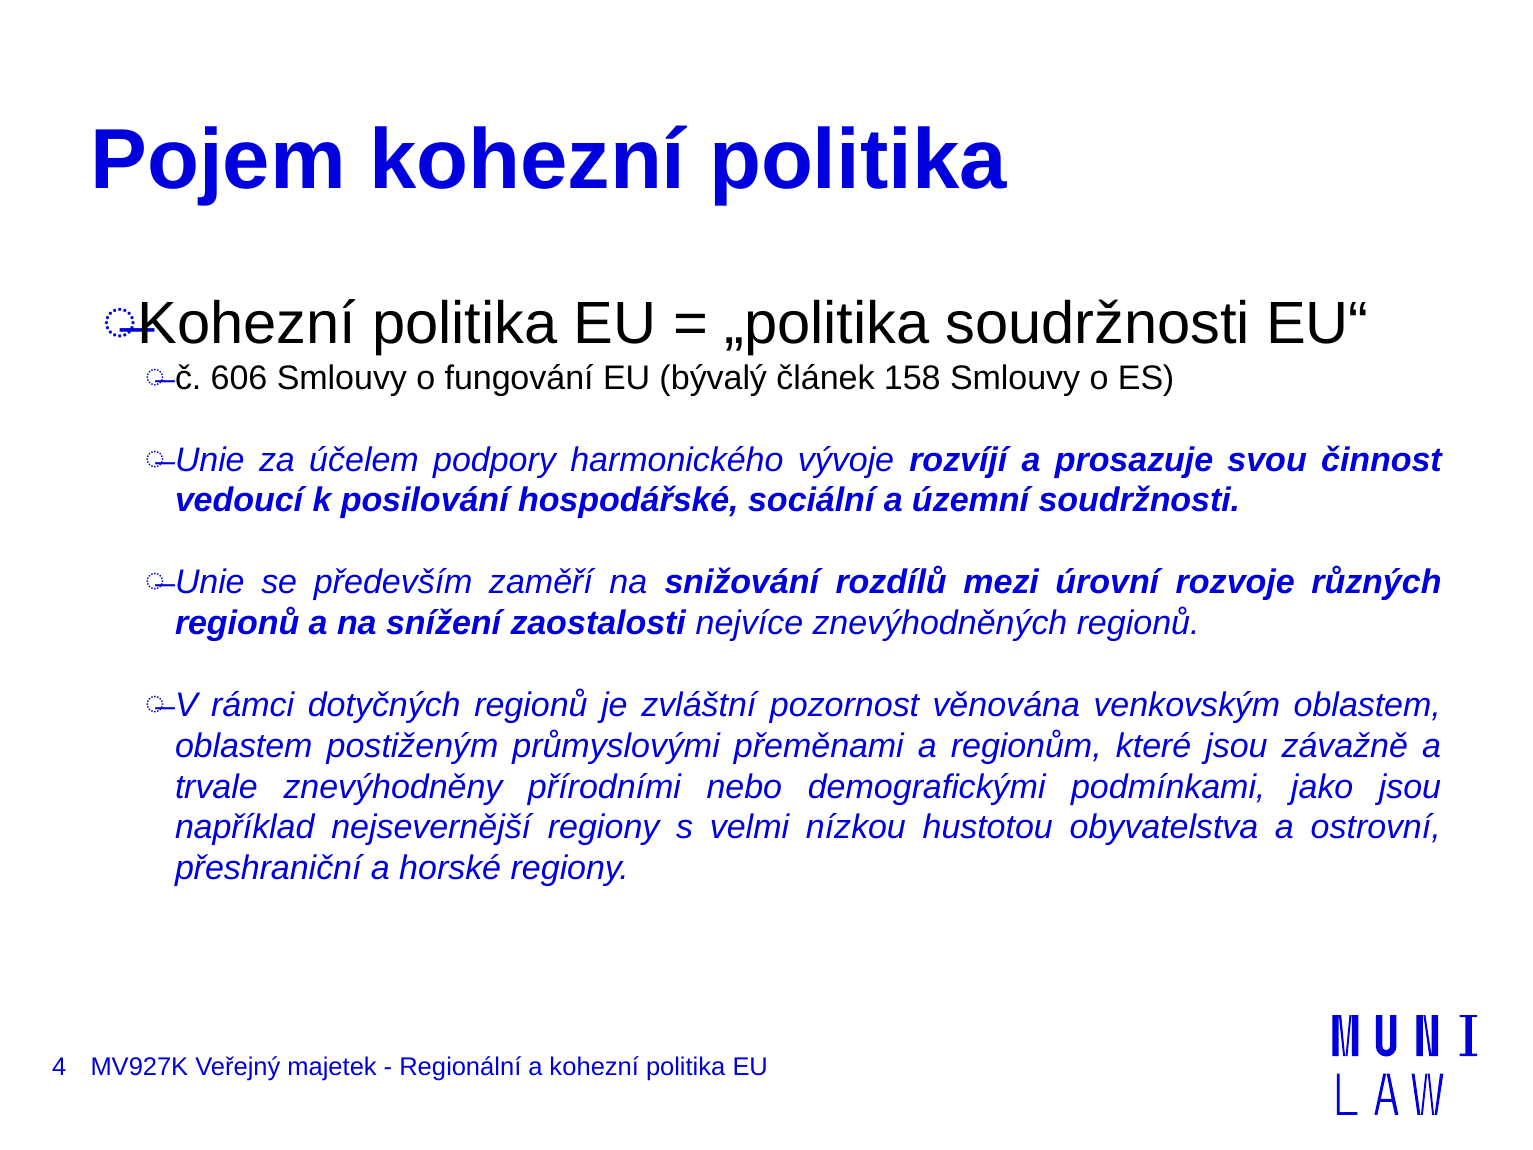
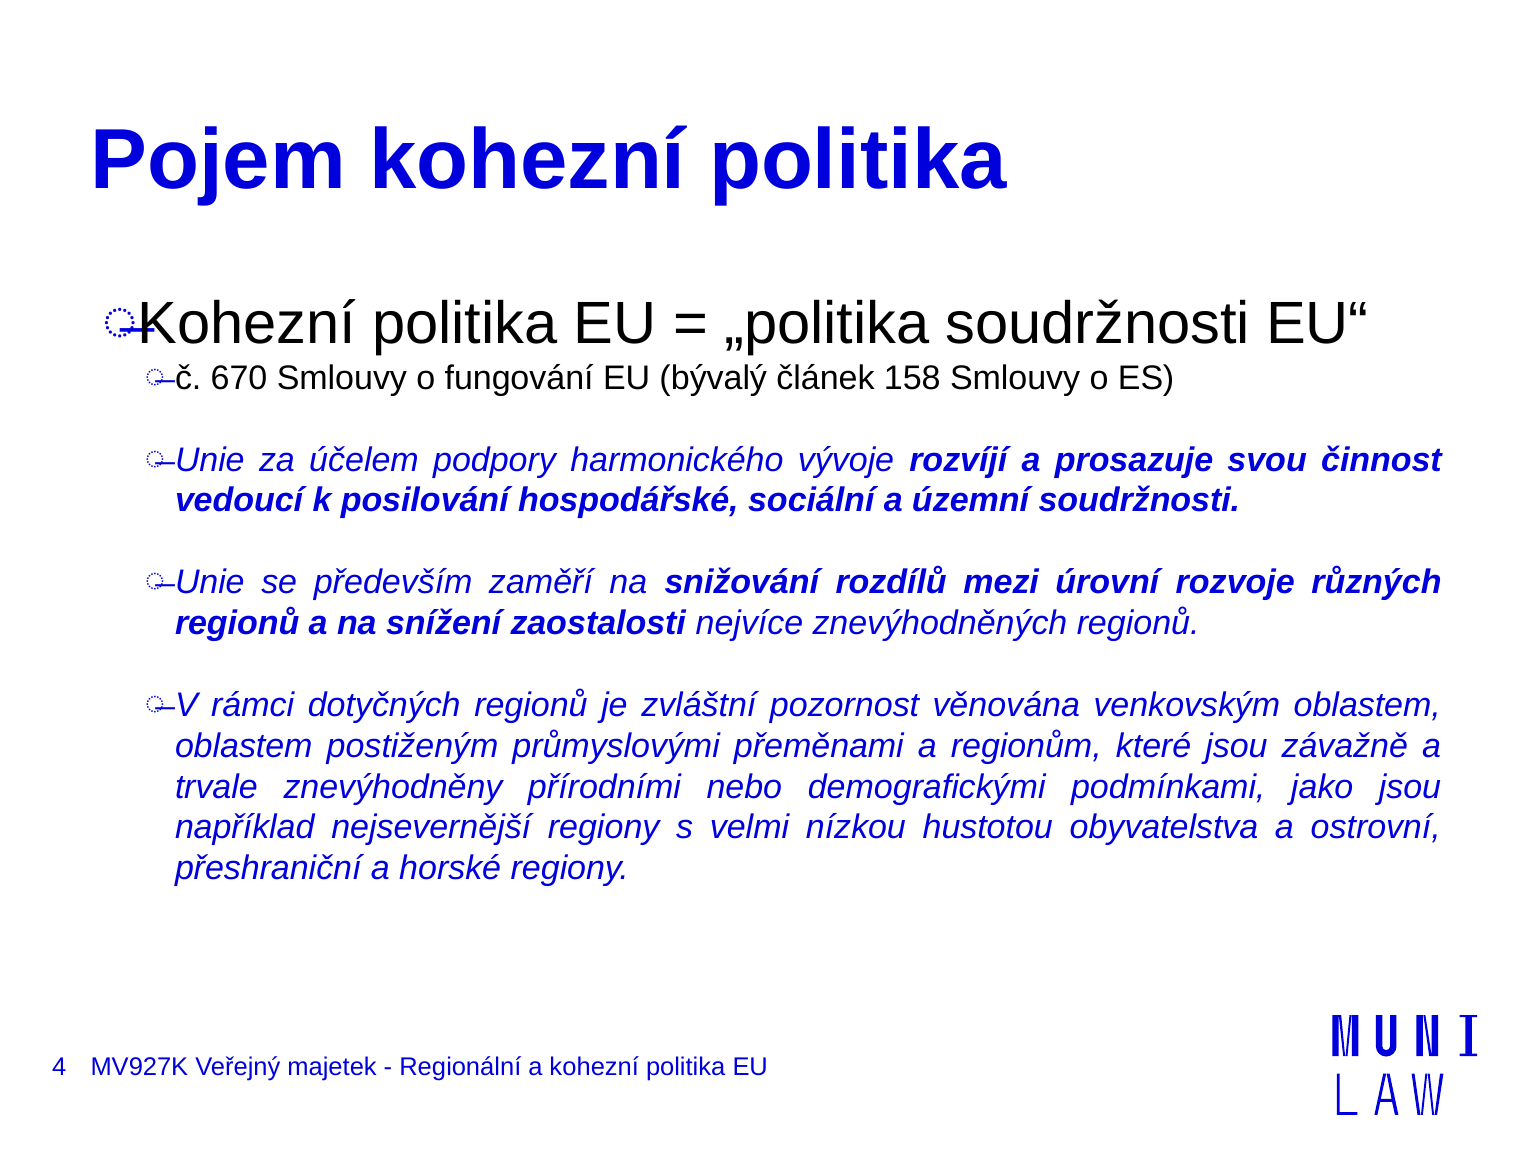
606: 606 -> 670
